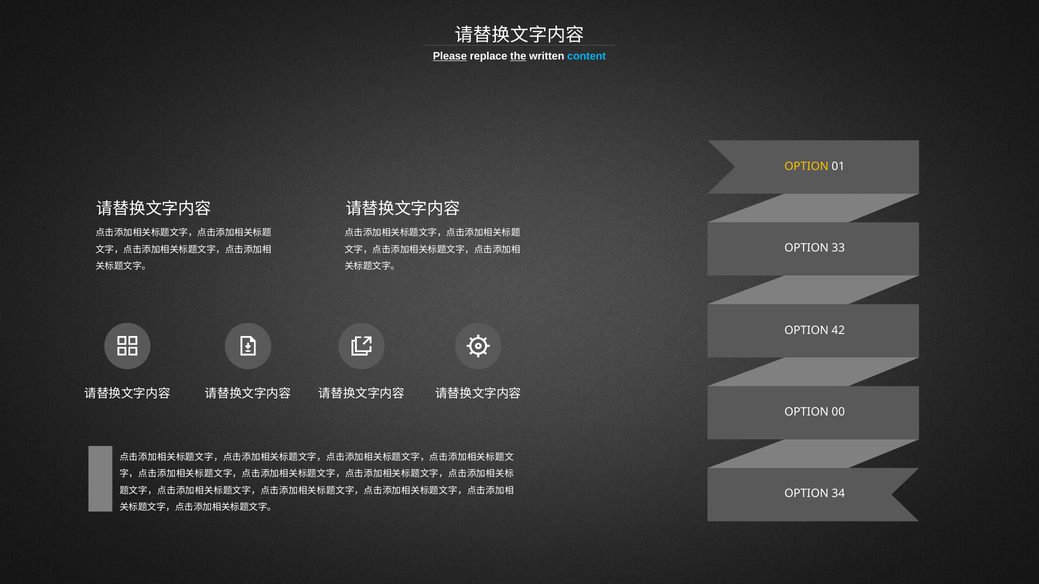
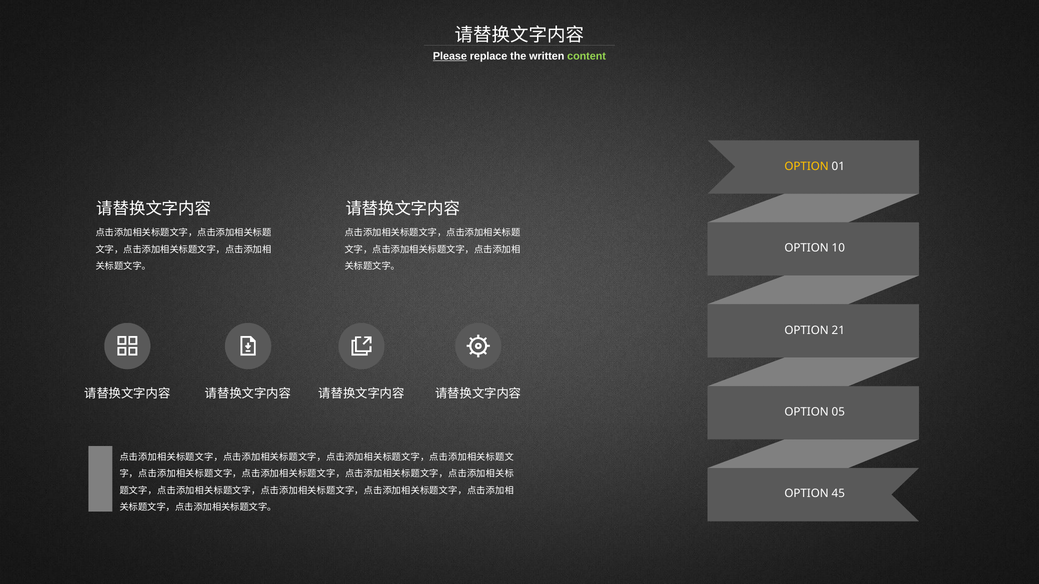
the underline: present -> none
content colour: light blue -> light green
33: 33 -> 10
42: 42 -> 21
00: 00 -> 05
34: 34 -> 45
